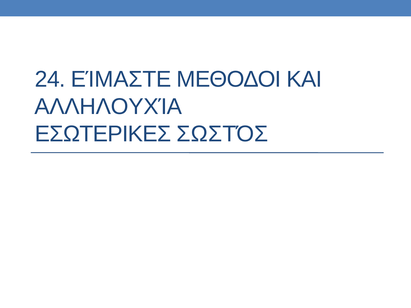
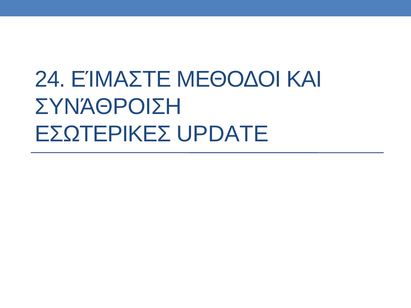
ΑΛΛΗΛΟΥΧΊΑ: ΑΛΛΗΛΟΥΧΊΑ -> ΣΥΝΆΘΡΟΙΣΗ
ΣΩΣΤΌΣ: ΣΩΣΤΌΣ -> UPDATE
